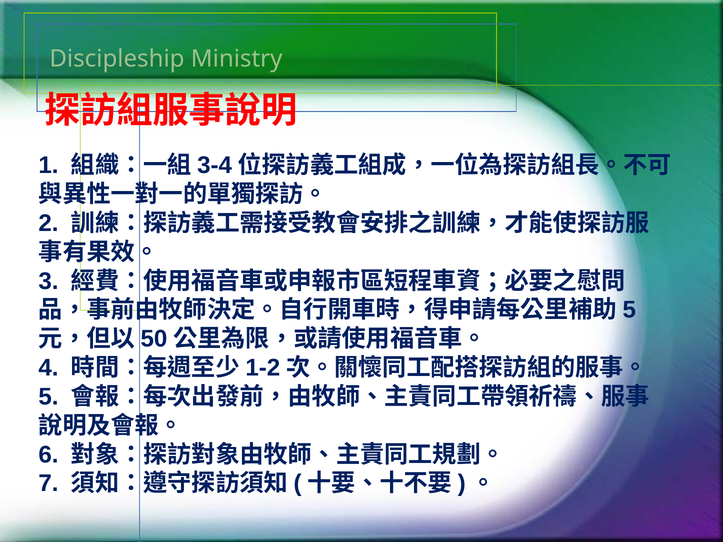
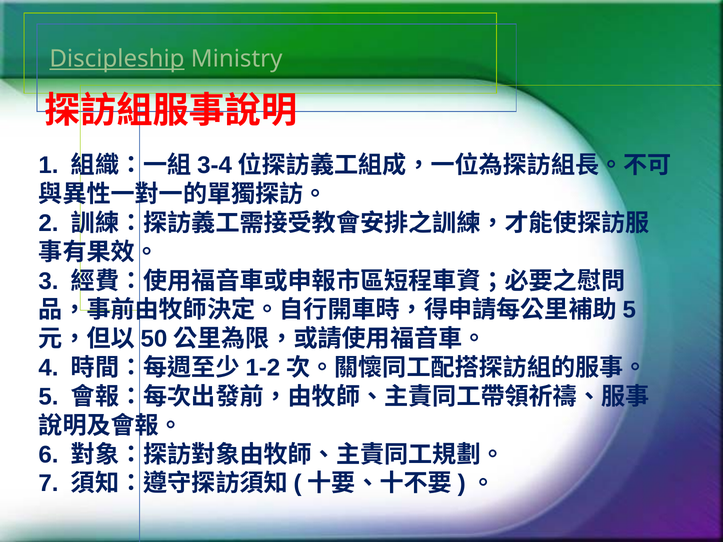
Discipleship underline: none -> present
